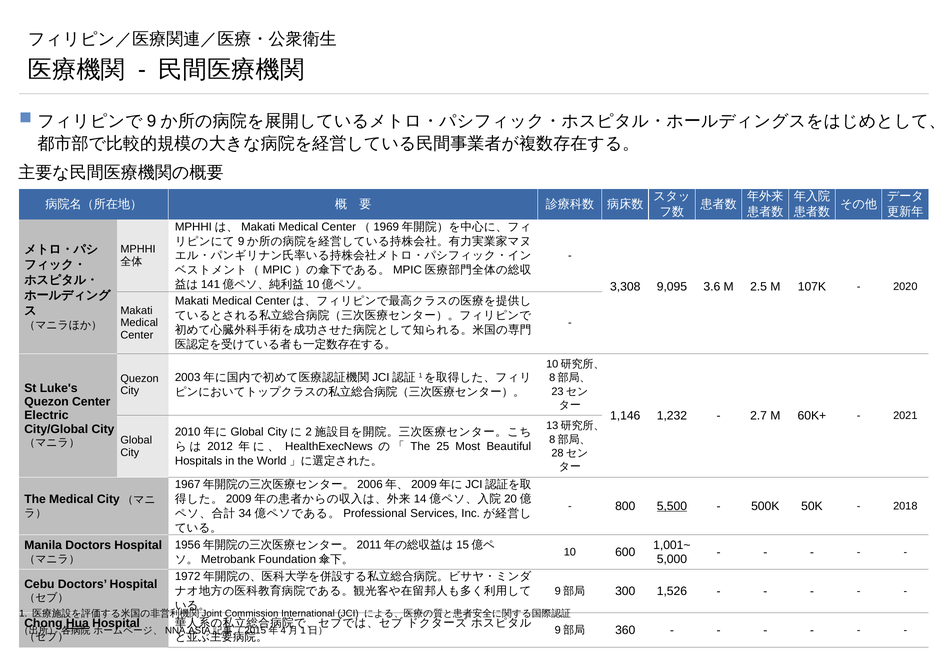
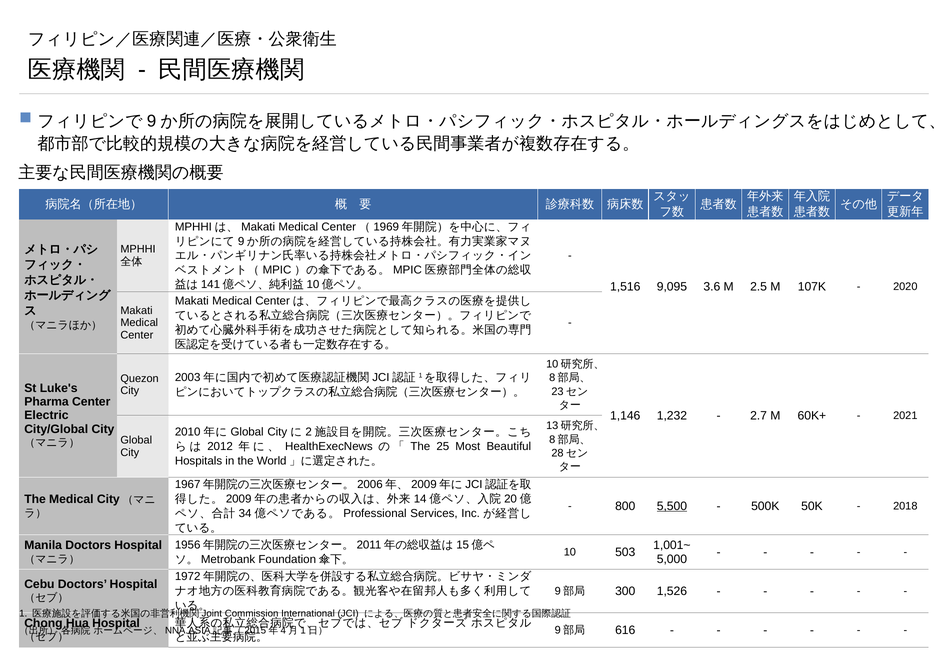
3,308: 3,308 -> 1,516
Quezon at (47, 402): Quezon -> Pharma
600: 600 -> 503
Hua underline: present -> none
360: 360 -> 616
